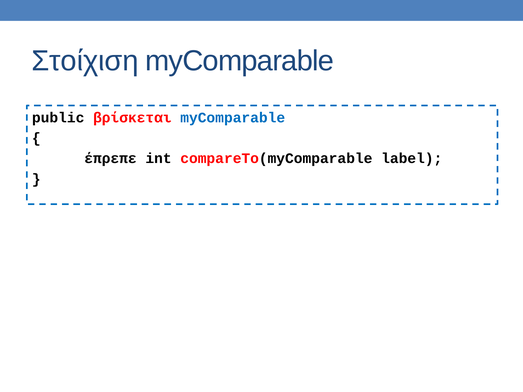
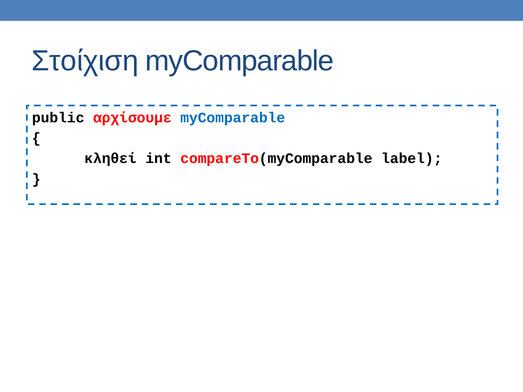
βρίσκεται: βρίσκεται -> αρχίσουμε
έπρεπε: έπρεπε -> κληθεί
